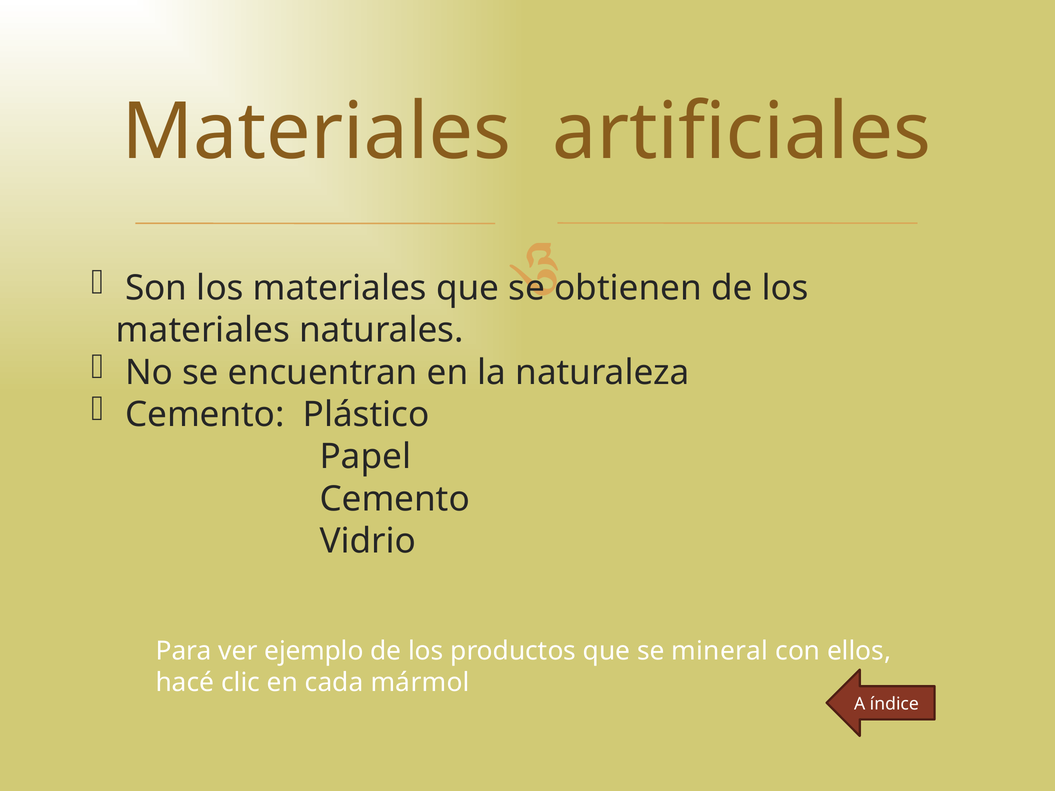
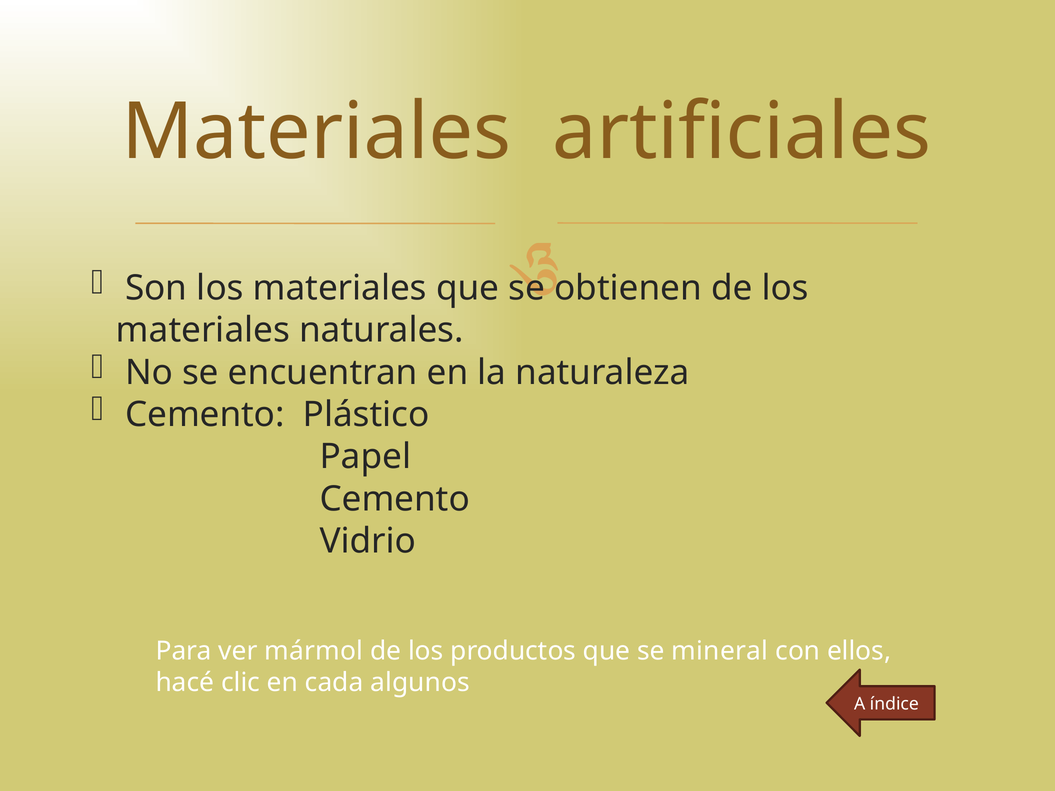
ejemplo: ejemplo -> mármol
mármol: mármol -> algunos
